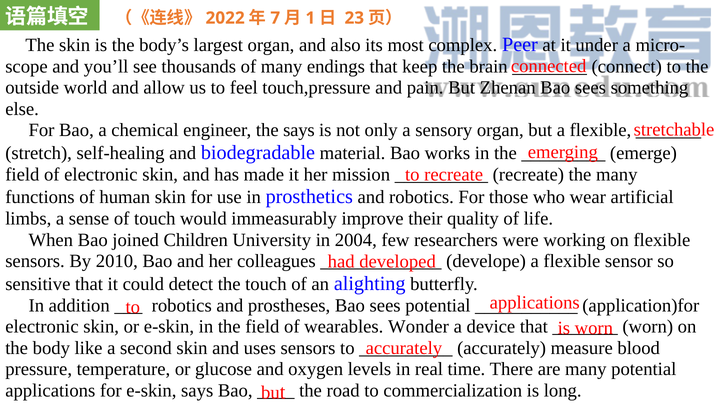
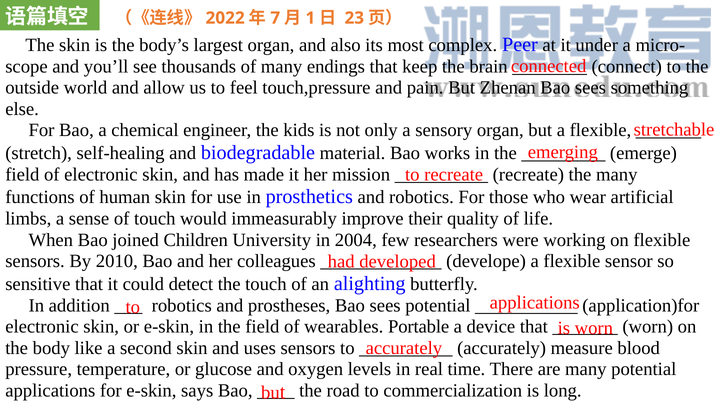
the says: says -> kids
Wonder: Wonder -> Portable
